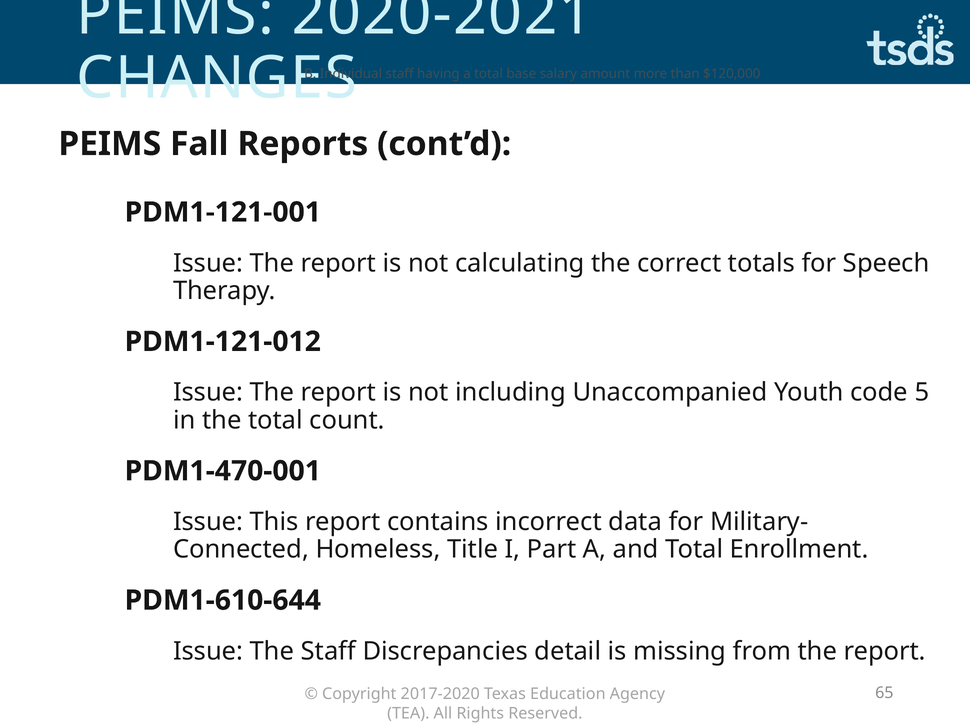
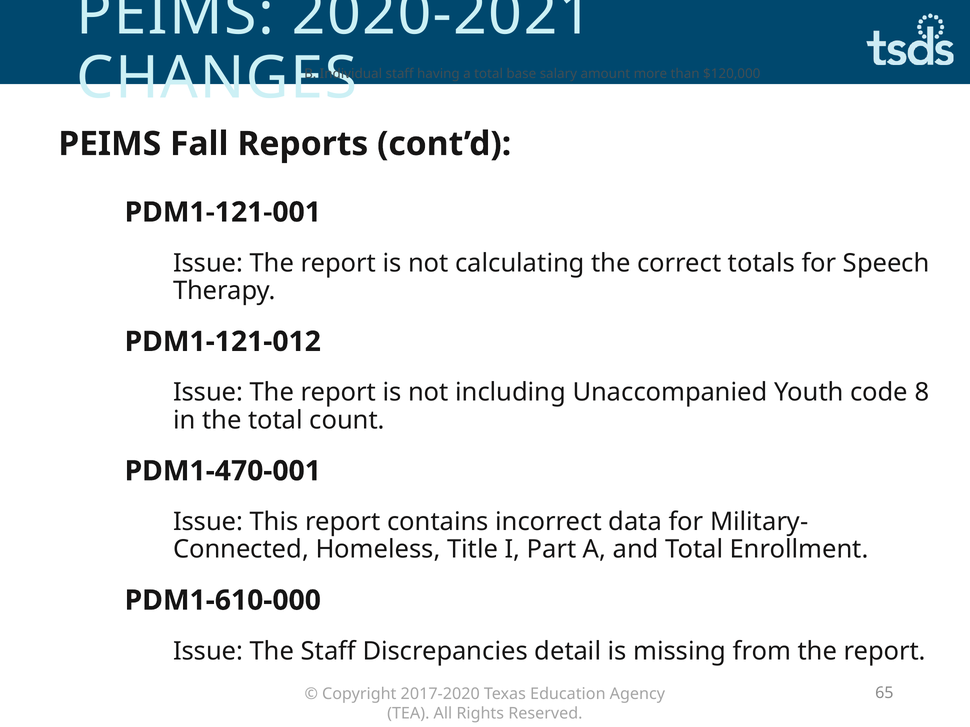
5: 5 -> 8
PDM1-610-644: PDM1-610-644 -> PDM1-610-000
